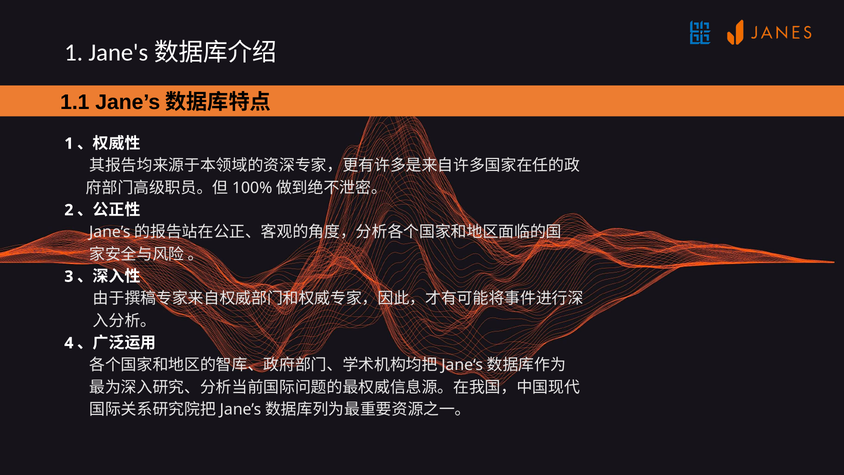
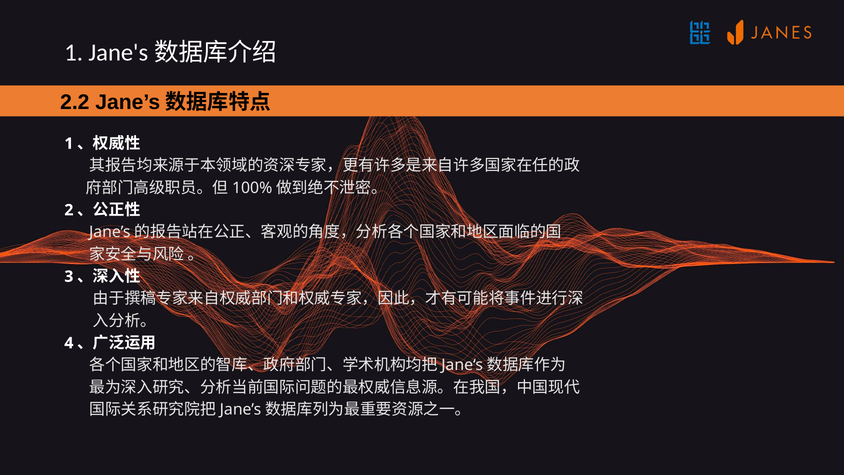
1.1: 1.1 -> 2.2
